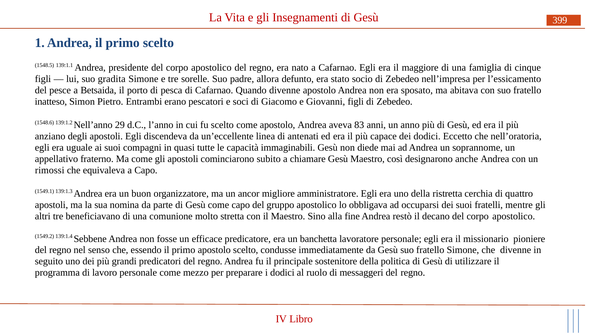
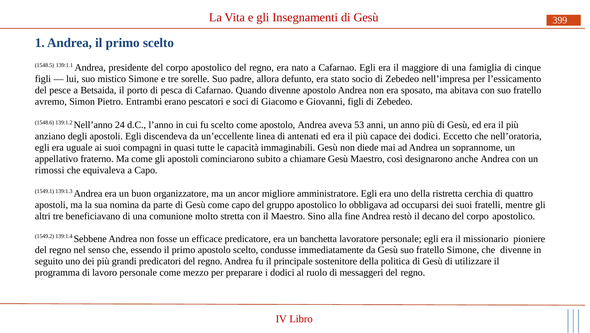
gradita: gradita -> mistico
inatteso: inatteso -> avremo
29: 29 -> 24
83: 83 -> 53
